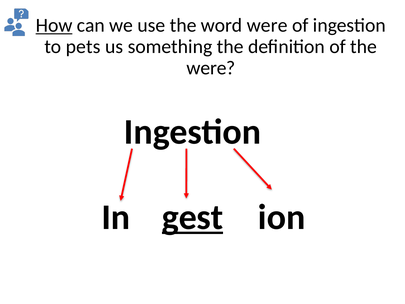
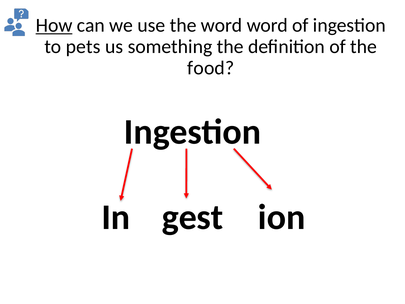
word were: were -> word
were at (211, 68): were -> food
gest underline: present -> none
